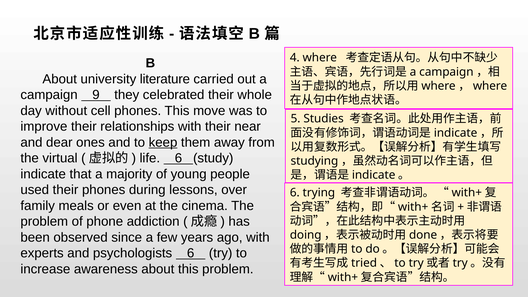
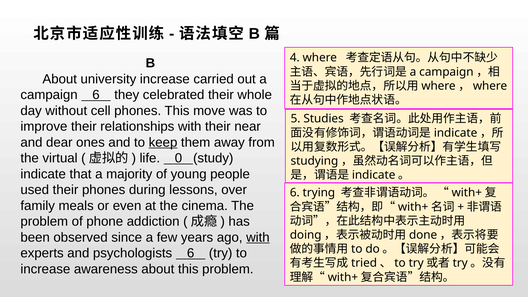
university literature: literature -> increase
campaign 9: 9 -> 6
life 6: 6 -> 0
with at (258, 237) underline: none -> present
